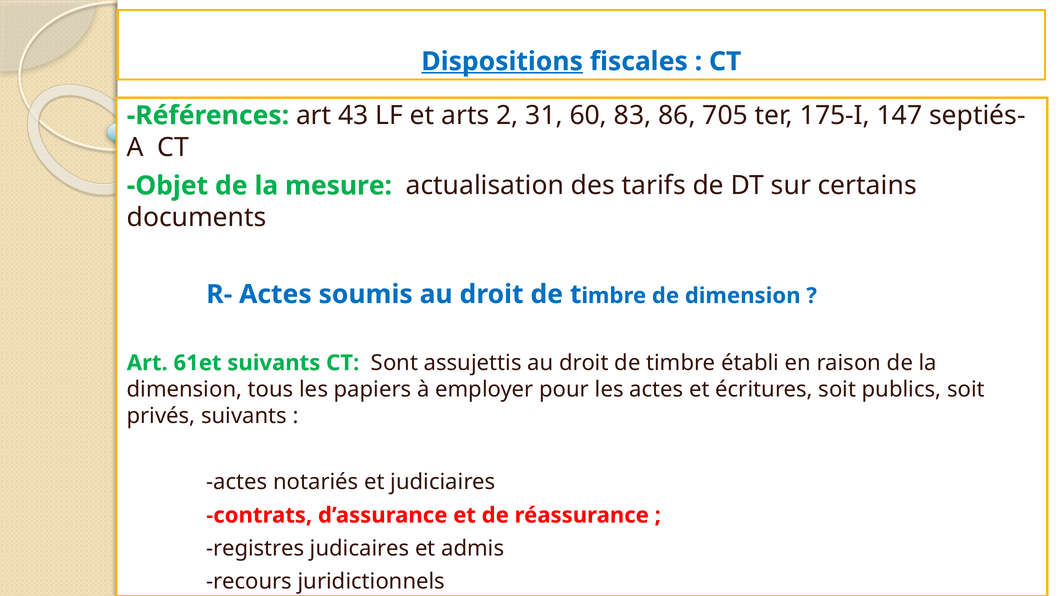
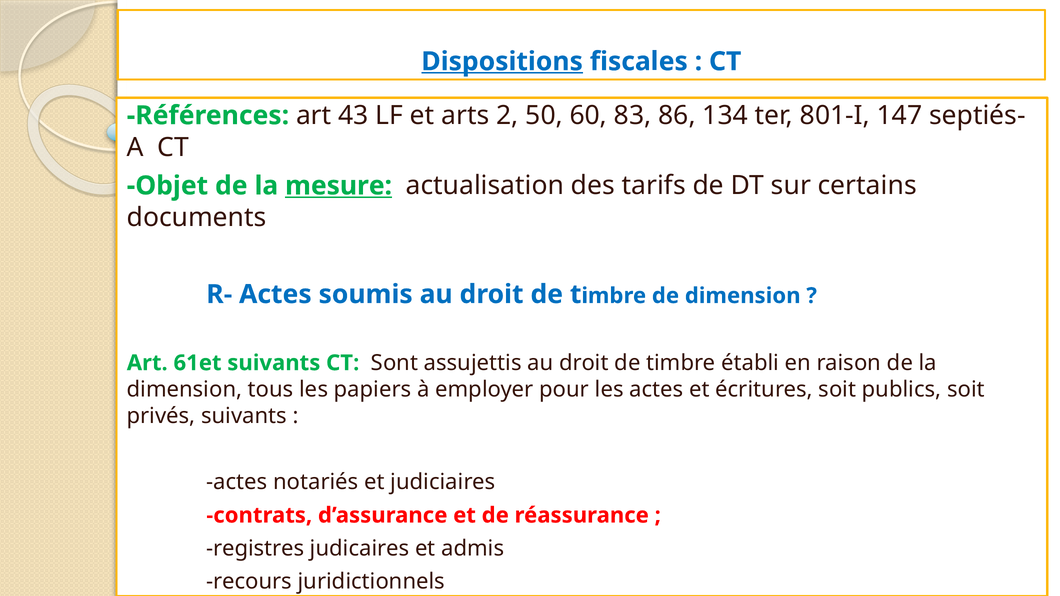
31: 31 -> 50
705: 705 -> 134
175-I: 175-I -> 801-I
mesure underline: none -> present
